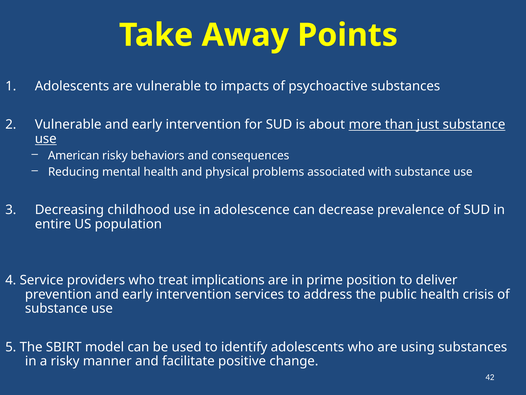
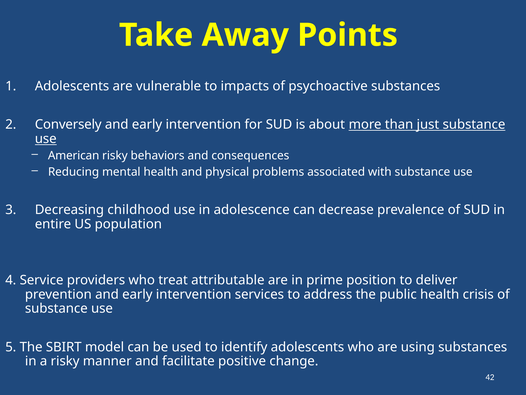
Vulnerable at (68, 124): Vulnerable -> Conversely
implications: implications -> attributable
